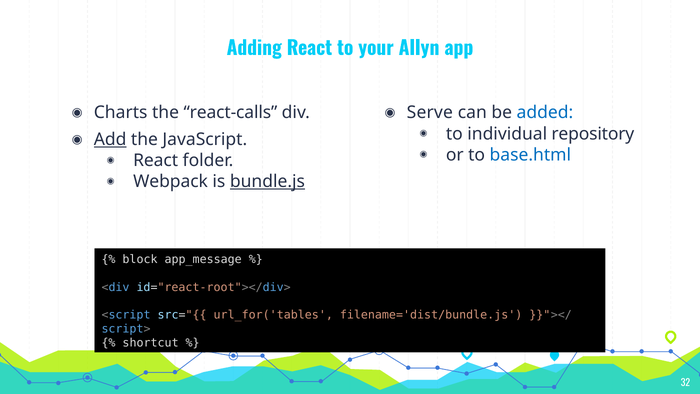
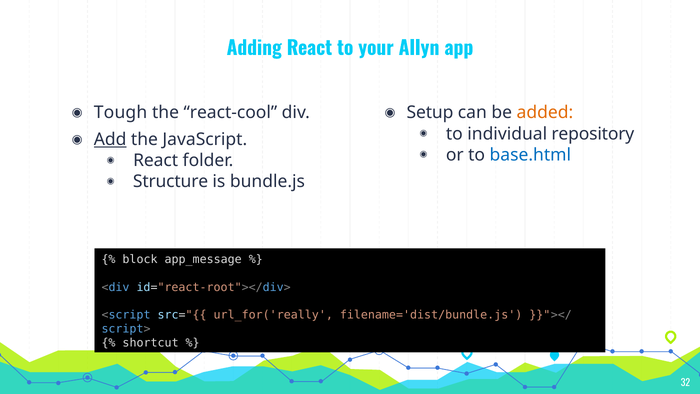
Charts: Charts -> Tough
react-calls: react-calls -> react-cool
Serve: Serve -> Setup
added colour: blue -> orange
Webpack: Webpack -> Structure
bundle.js underline: present -> none
url_for('tables: url_for('tables -> url_for('really
